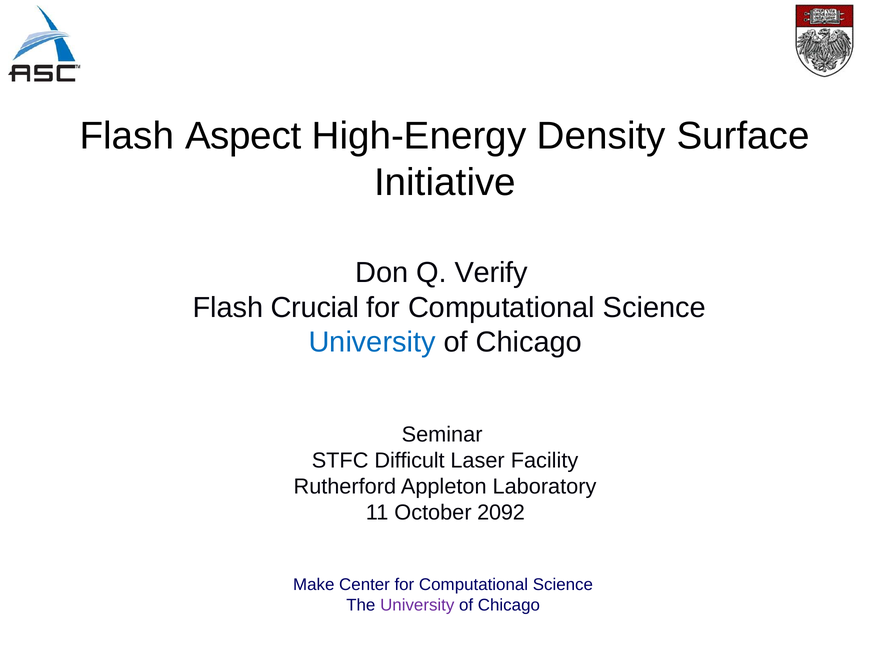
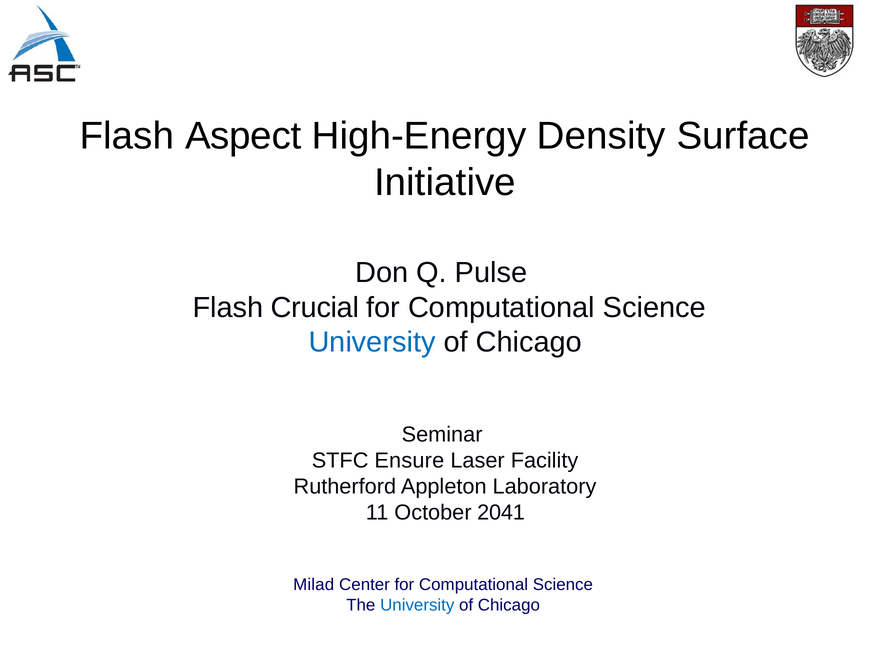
Verify: Verify -> Pulse
Difficult: Difficult -> Ensure
2092: 2092 -> 2041
Make: Make -> Milad
University at (417, 605) colour: purple -> blue
